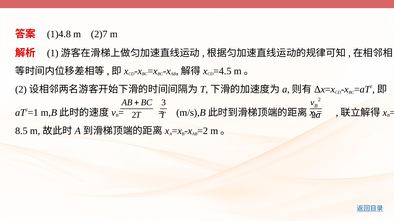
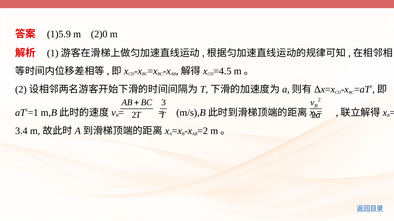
1)4.8: 1)4.8 -> 1)5.9
2)7: 2)7 -> 2)0
8.5: 8.5 -> 3.4
